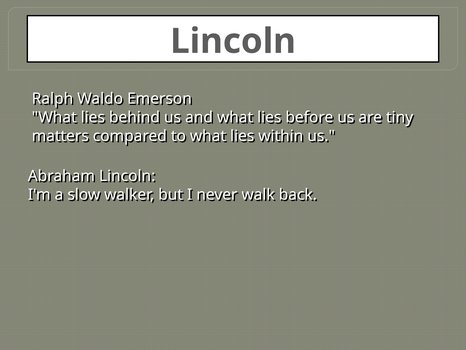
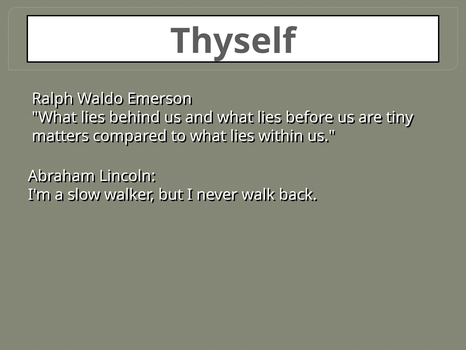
Lincoln at (233, 41): Lincoln -> Thyself
